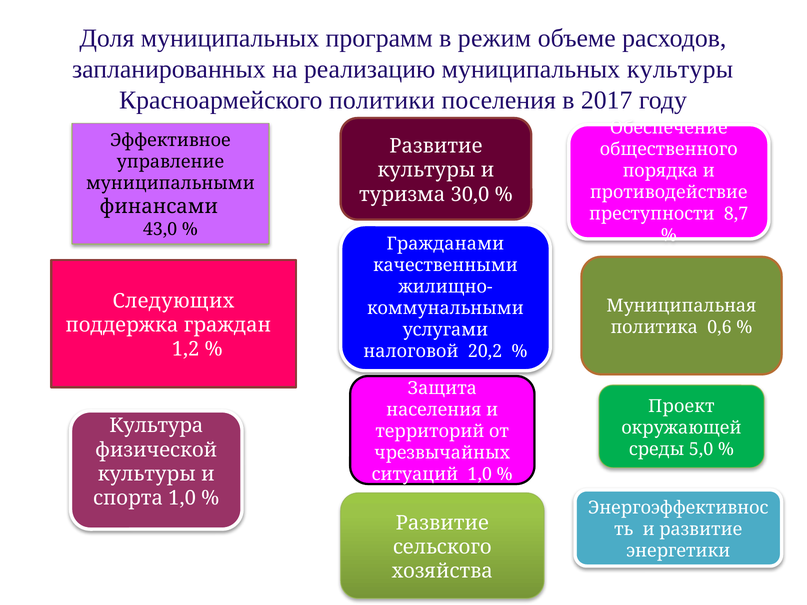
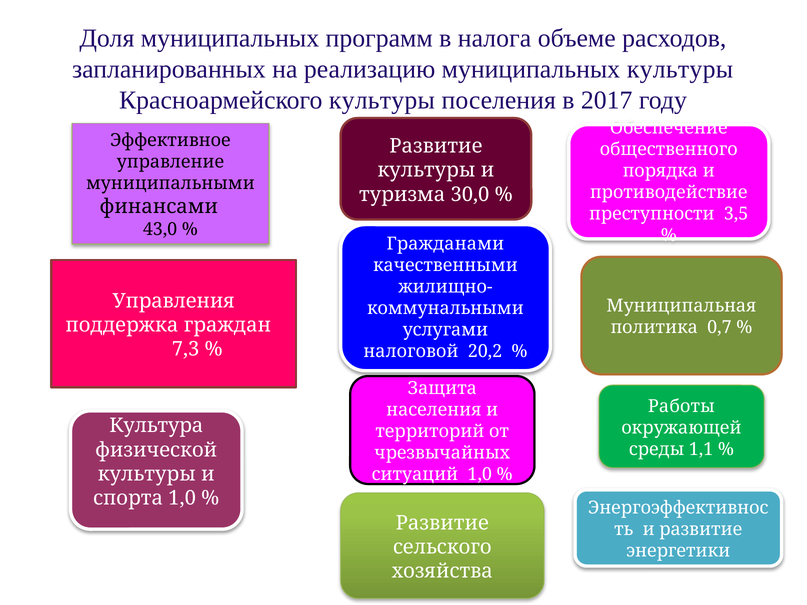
режим: режим -> налога
Красноармейского политики: политики -> культуры
8,7: 8,7 -> 3,5
Следующих: Следующих -> Управления
0,6: 0,6 -> 0,7
1,2: 1,2 -> 7,3
Проект: Проект -> Работы
5,0: 5,0 -> 1,1
